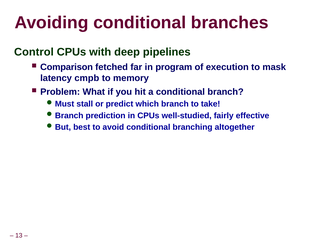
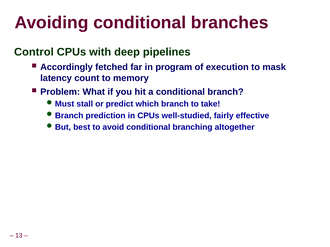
Comparison: Comparison -> Accordingly
cmpb: cmpb -> count
